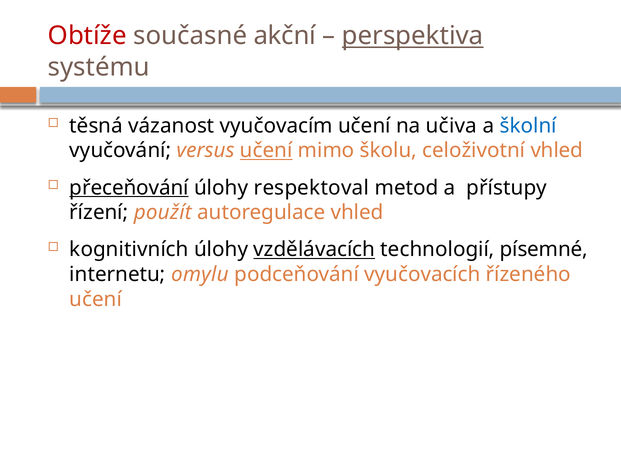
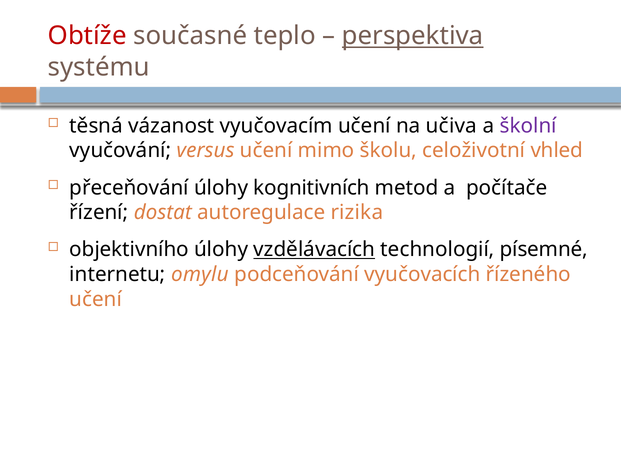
akční: akční -> teplo
školní colour: blue -> purple
učení at (266, 150) underline: present -> none
přeceňování underline: present -> none
respektoval: respektoval -> kognitivních
přístupy: přístupy -> počítače
použít: použít -> dostat
autoregulace vhled: vhled -> rizika
kognitivních: kognitivních -> objektivního
